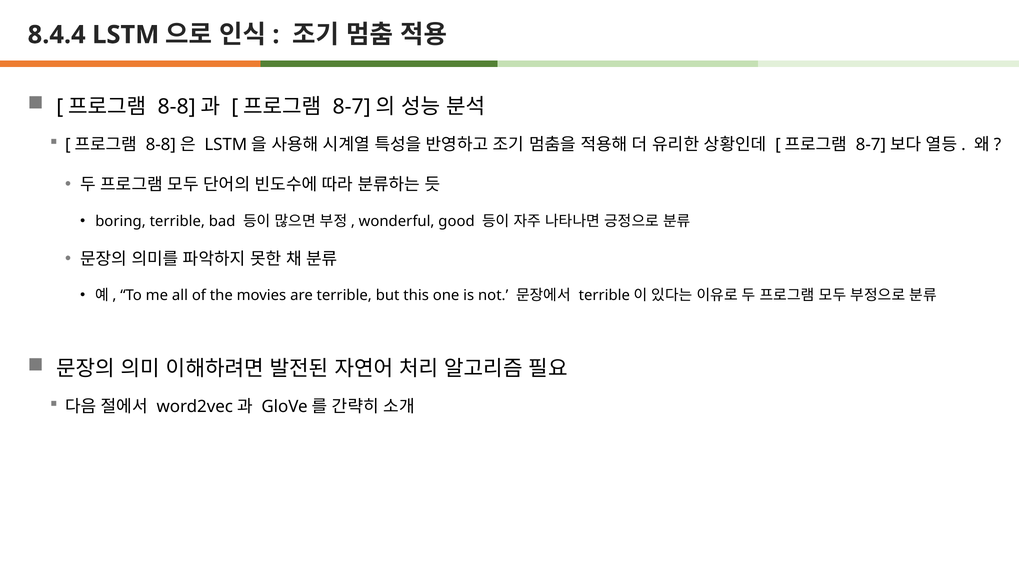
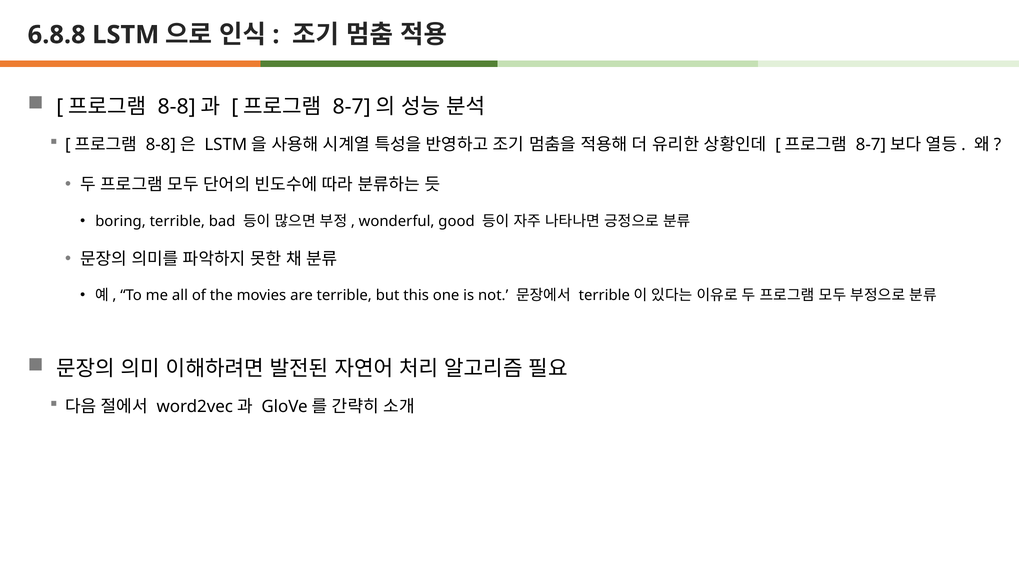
8.4.4: 8.4.4 -> 6.8.8
